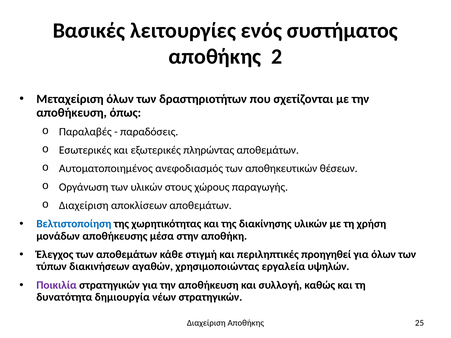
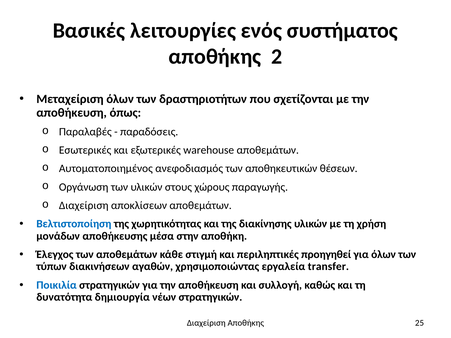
πληρώντας: πληρώντας -> warehouse
υψηλών: υψηλών -> transfer
Ποικιλία colour: purple -> blue
